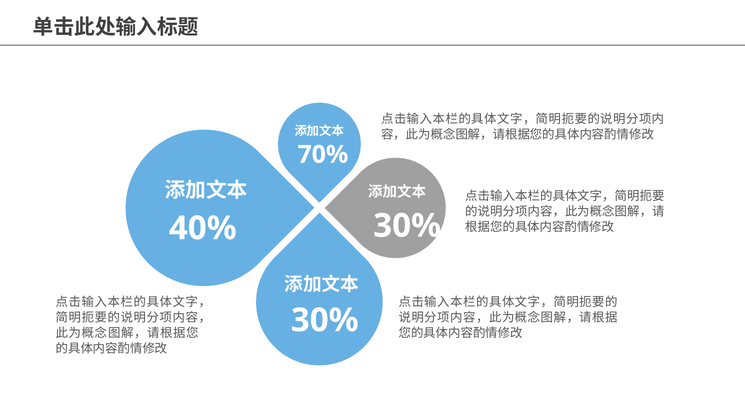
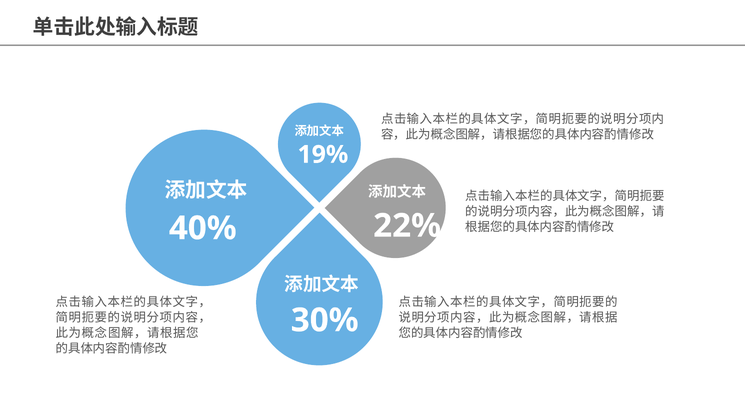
70%: 70% -> 19%
30% at (407, 226): 30% -> 22%
